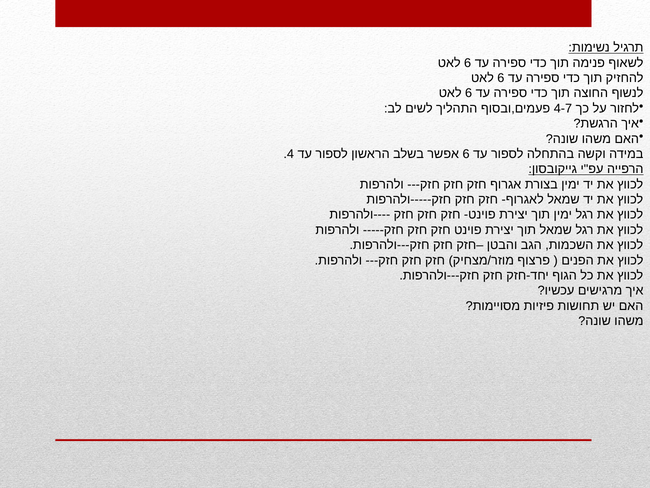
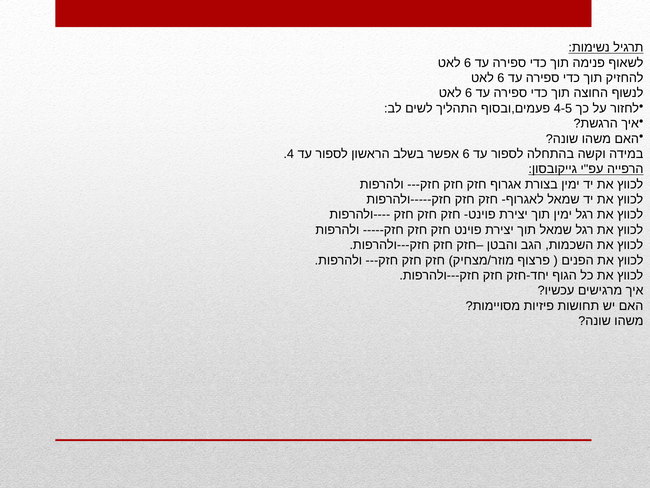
4-7: 4-7 -> 4-5
